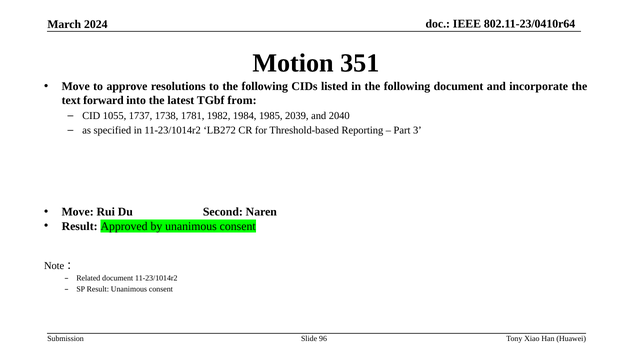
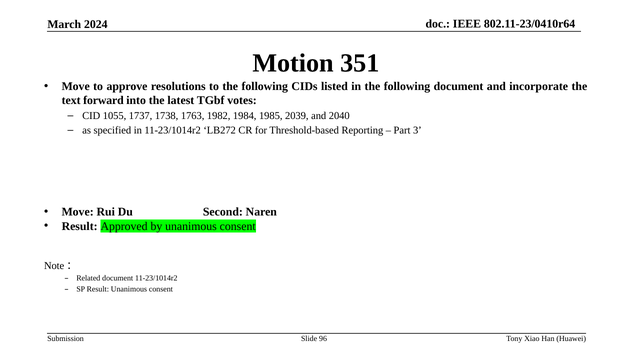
from: from -> votes
1781: 1781 -> 1763
